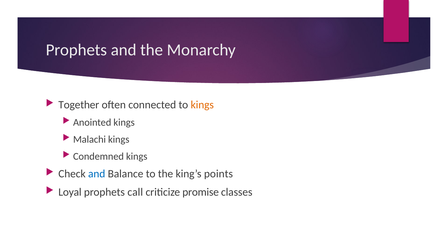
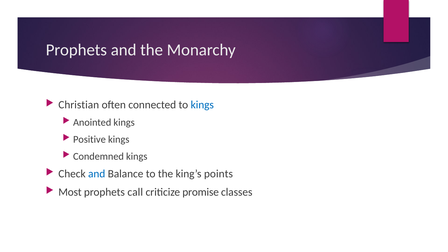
Together: Together -> Christian
kings at (202, 105) colour: orange -> blue
Malachi: Malachi -> Positive
Loyal: Loyal -> Most
